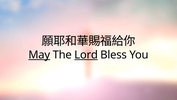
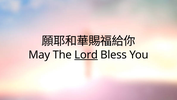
May underline: present -> none
